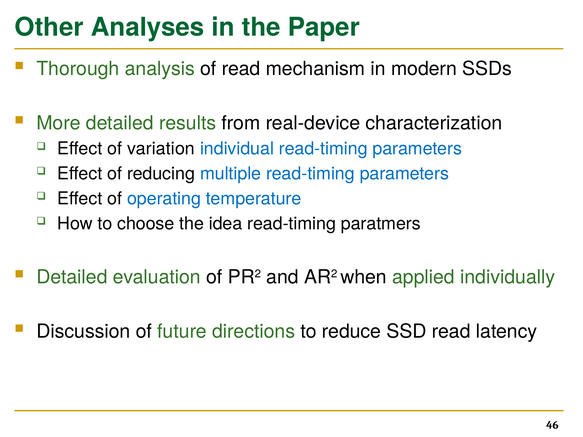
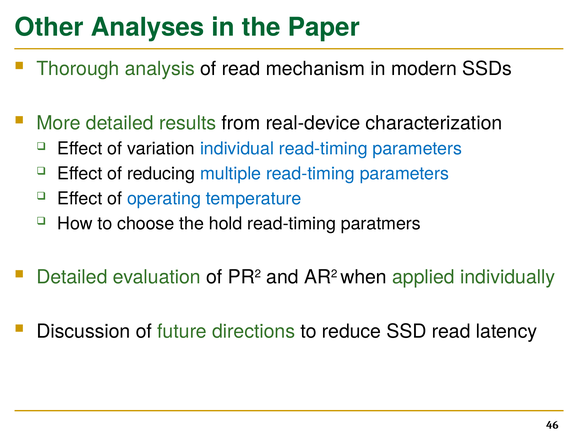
idea: idea -> hold
